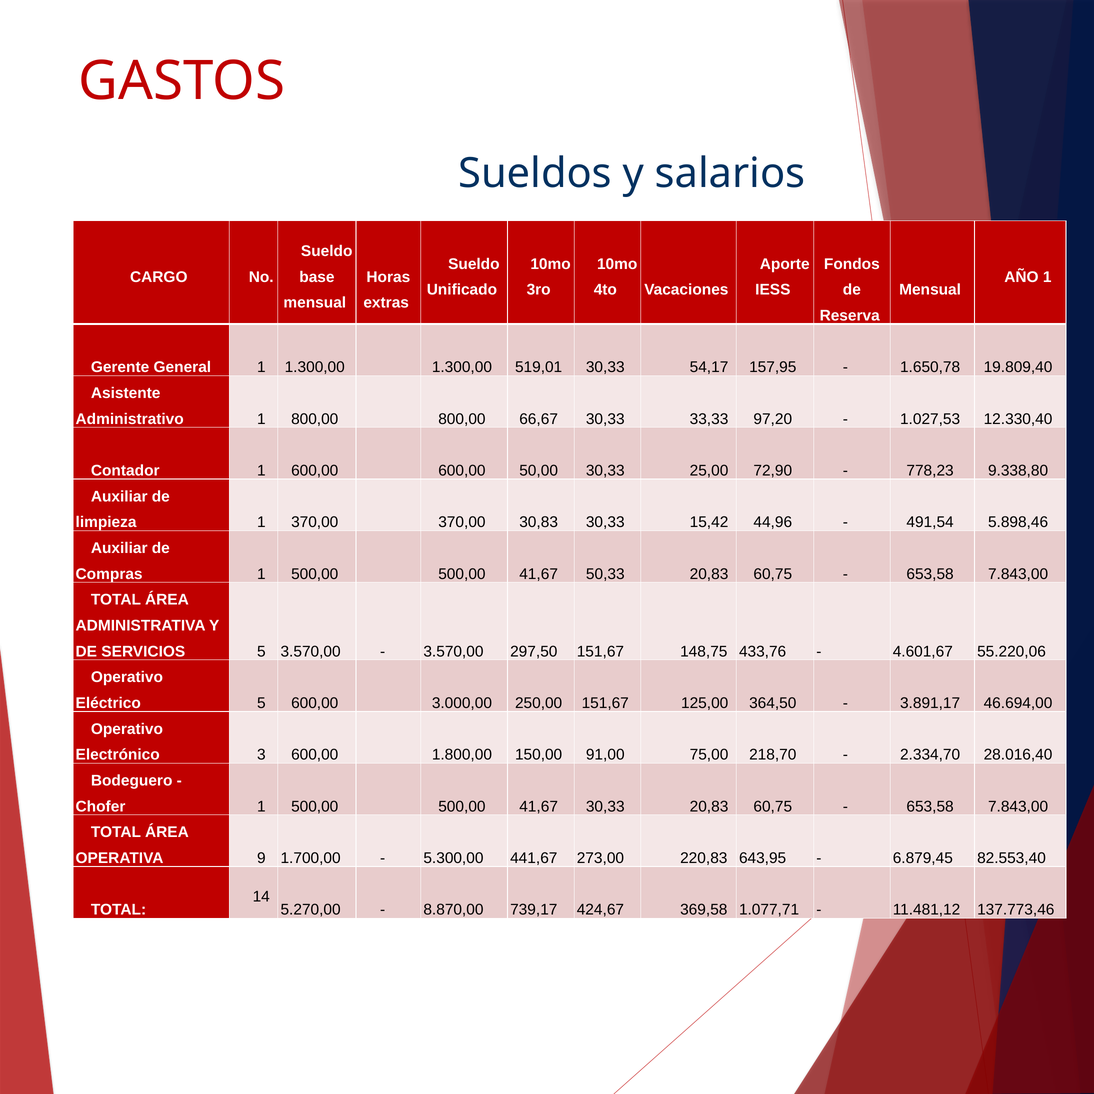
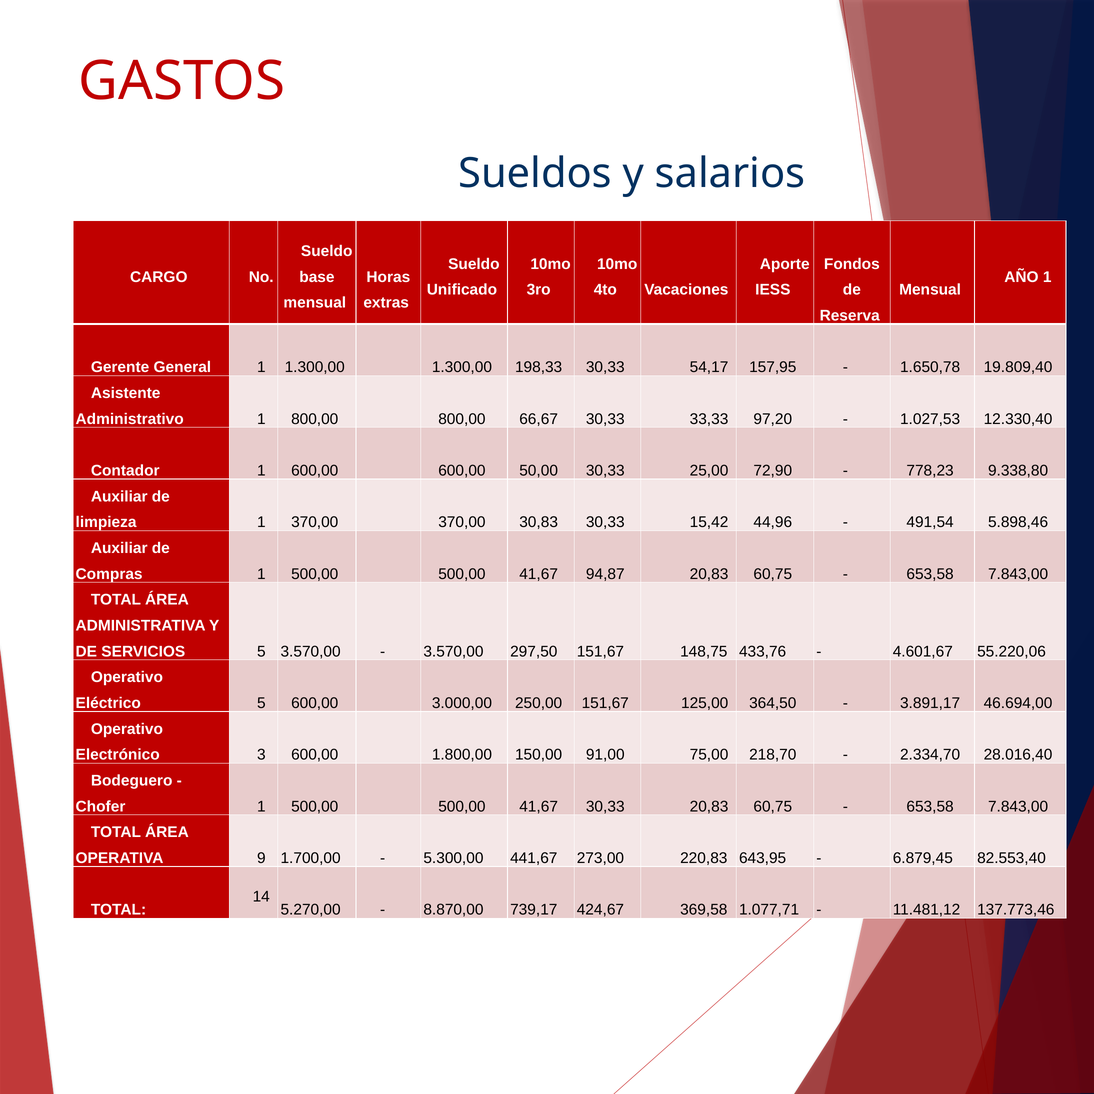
519,01: 519,01 -> 198,33
50,33: 50,33 -> 94,87
